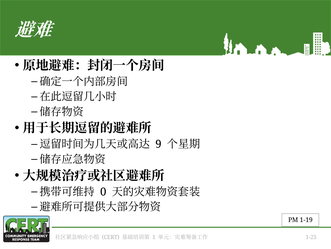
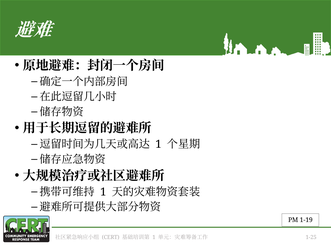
9 at (158, 144): 9 -> 1
0 at (103, 191): 0 -> 1
